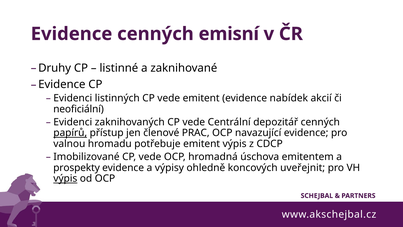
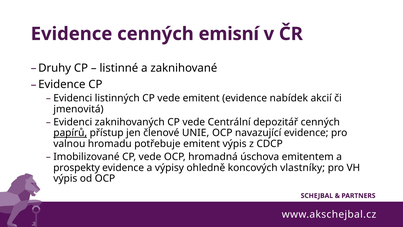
neoficiální: neoficiální -> jmenovitá
PRAC: PRAC -> UNIE
uveřejnit: uveřejnit -> vlastníky
výpis at (65, 178) underline: present -> none
